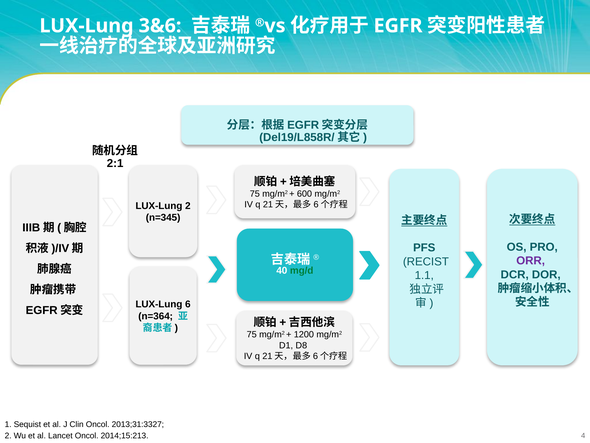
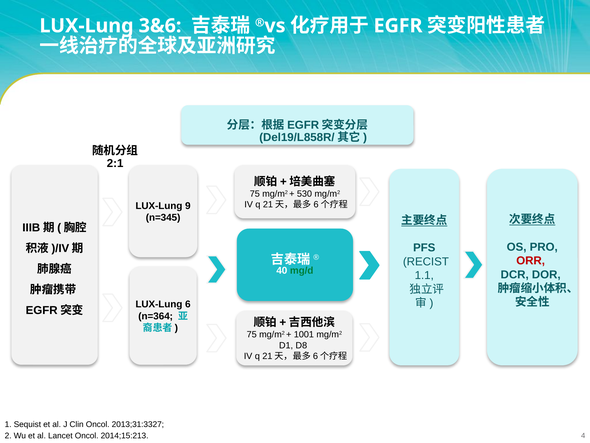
600: 600 -> 530
LUX-Lung 2: 2 -> 9
ORR colour: purple -> red
1200: 1200 -> 1001
